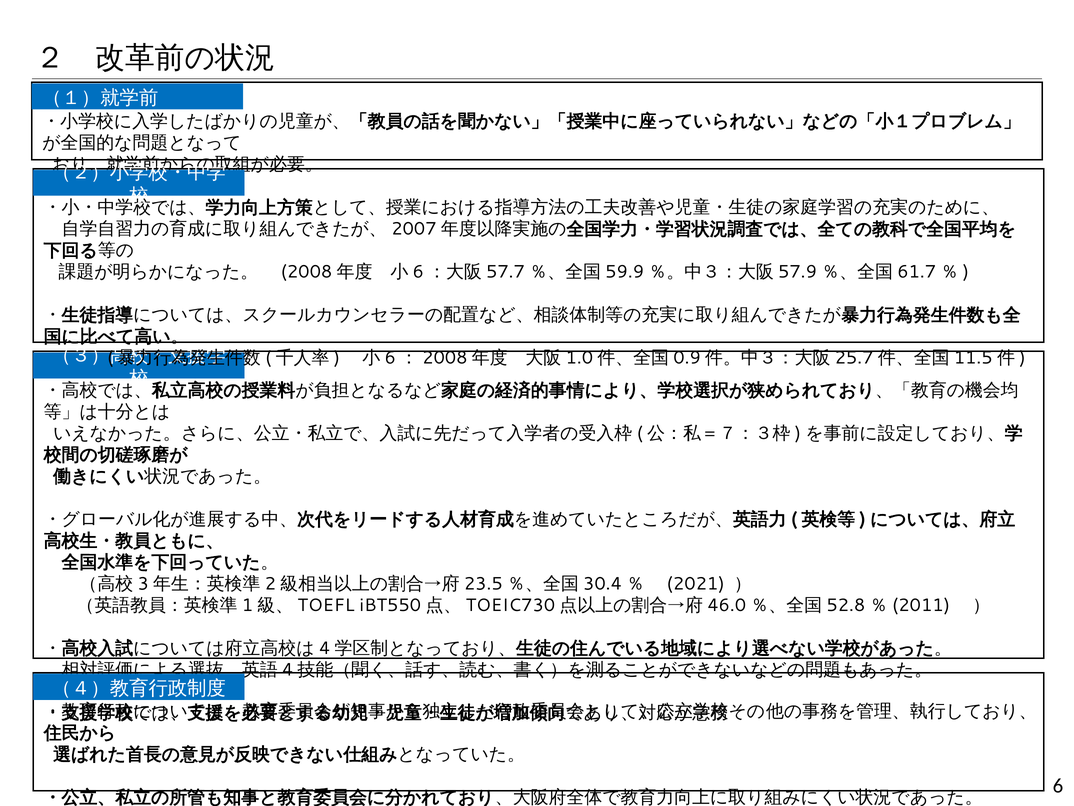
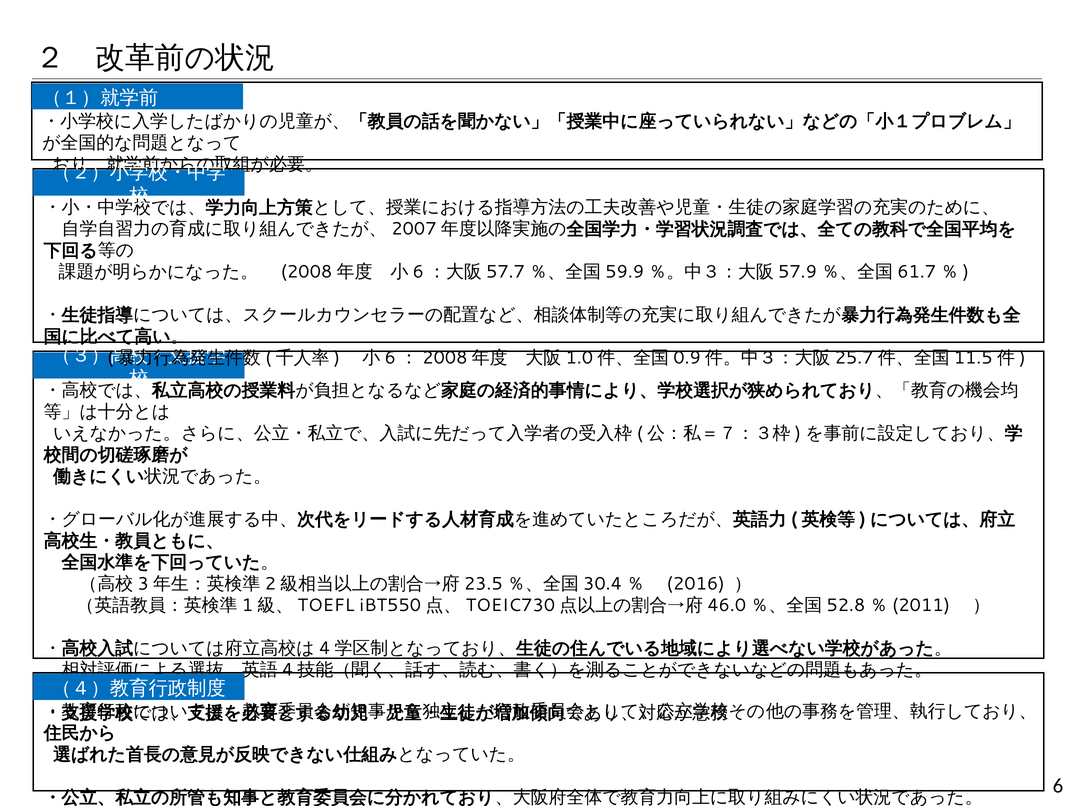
2021: 2021 -> 2016
